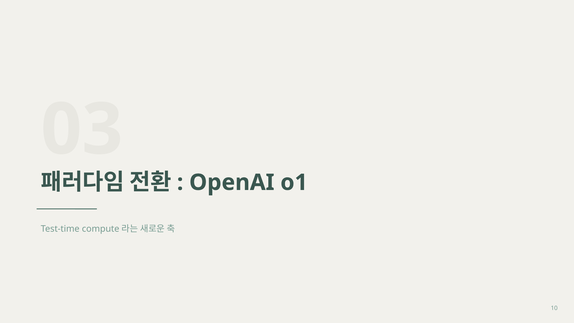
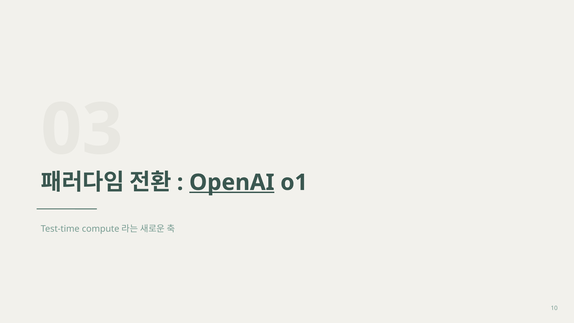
OpenAI underline: none -> present
